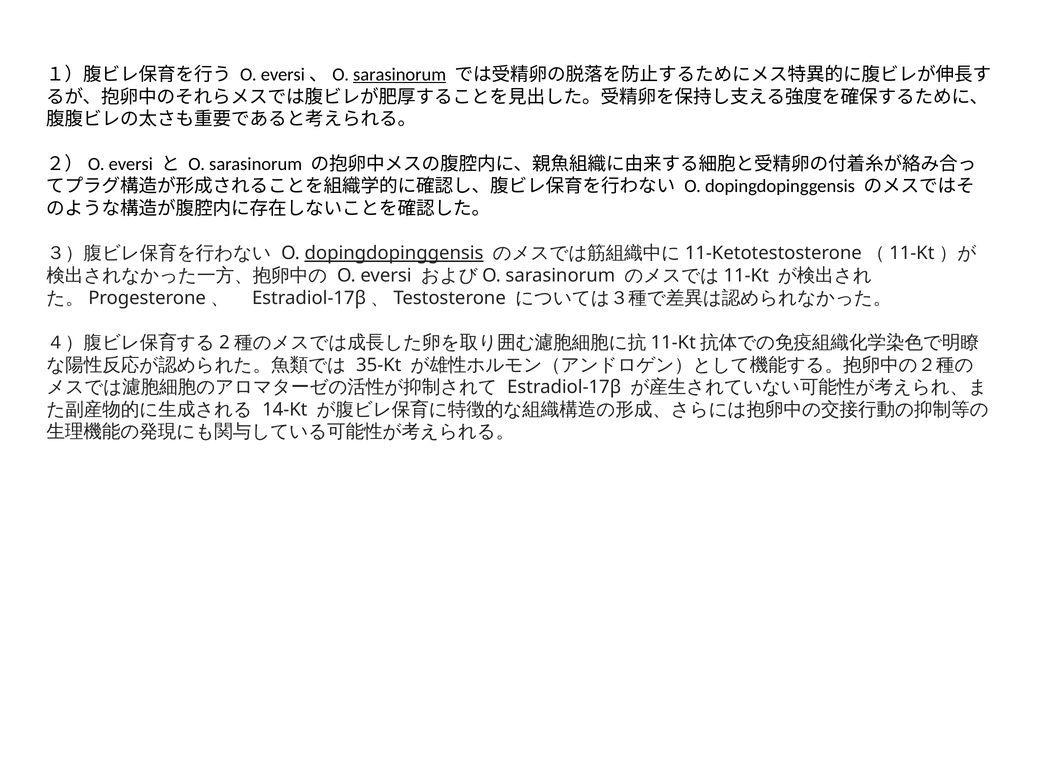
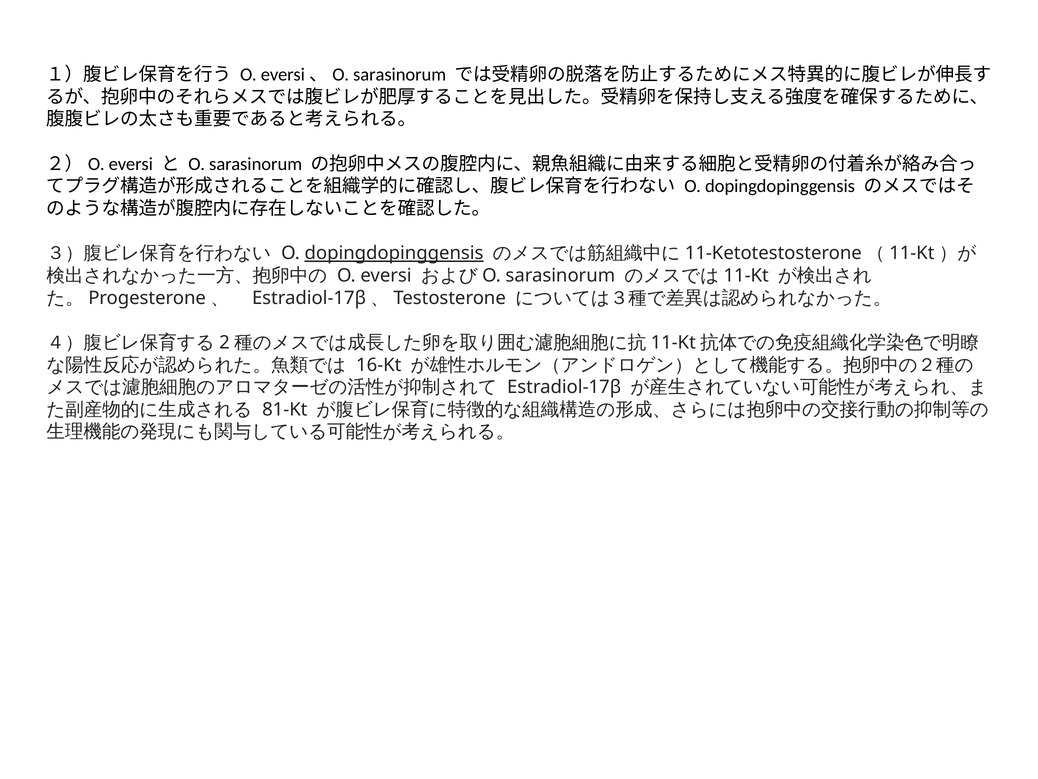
sarasinorum at (400, 75) underline: present -> none
35-Kt: 35-Kt -> 16-Kt
14-Kt: 14-Kt -> 81-Kt
